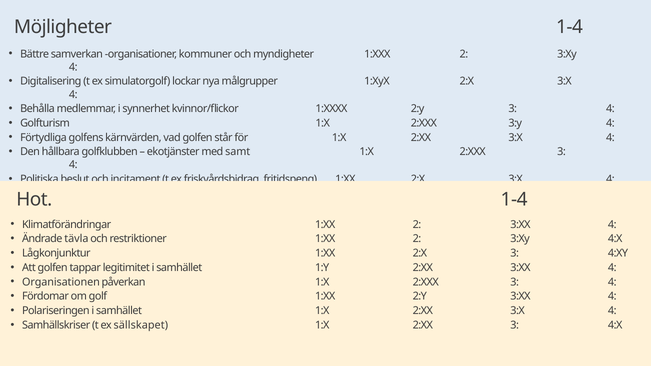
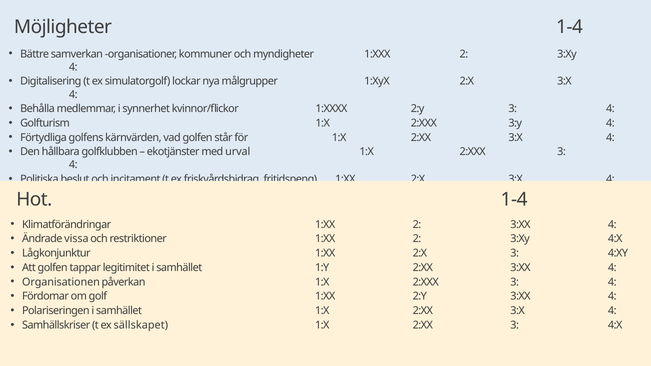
samt: samt -> urval
tävla: tävla -> vissa
